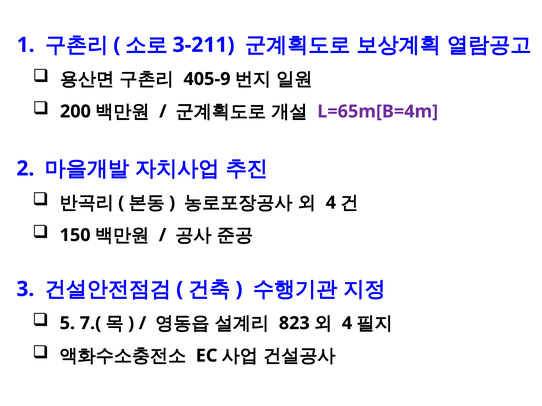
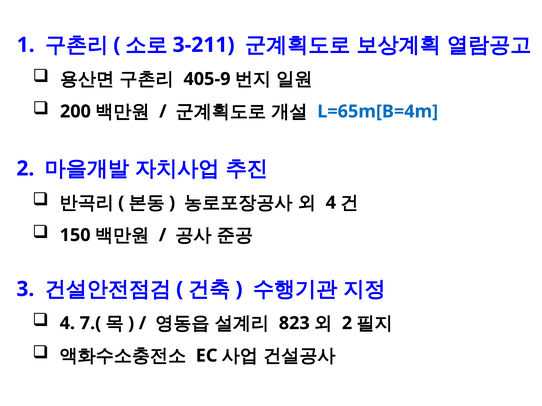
L=65m[B=4m colour: purple -> blue
5 at (67, 324): 5 -> 4
4 at (347, 324): 4 -> 2
